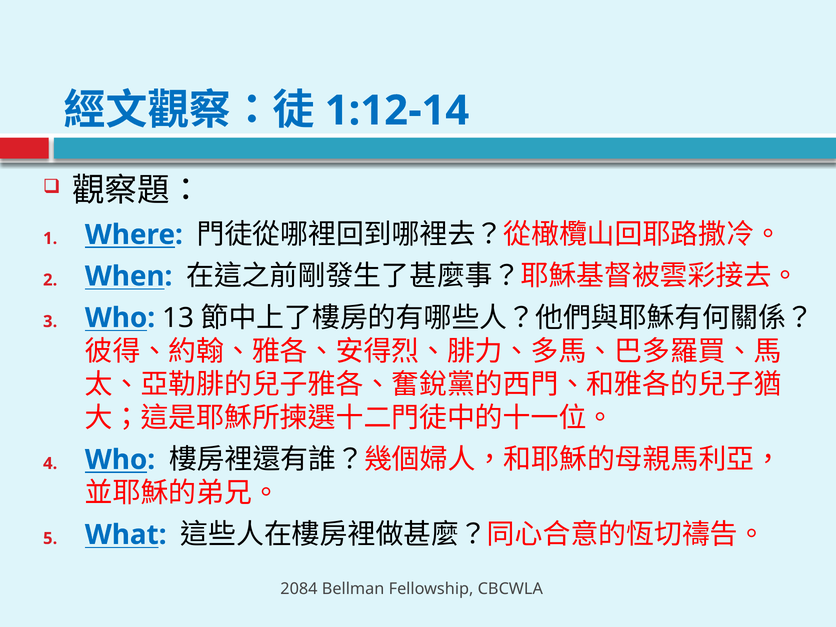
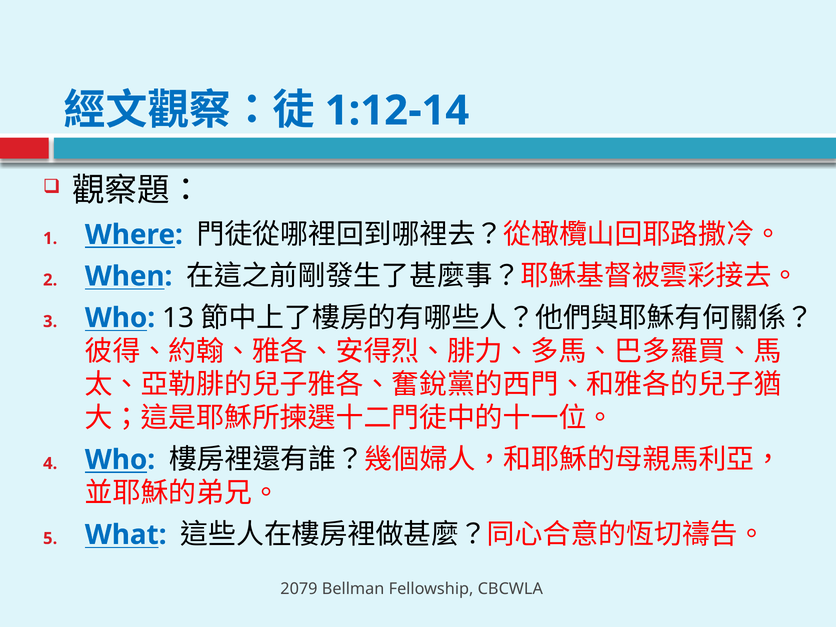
2084: 2084 -> 2079
